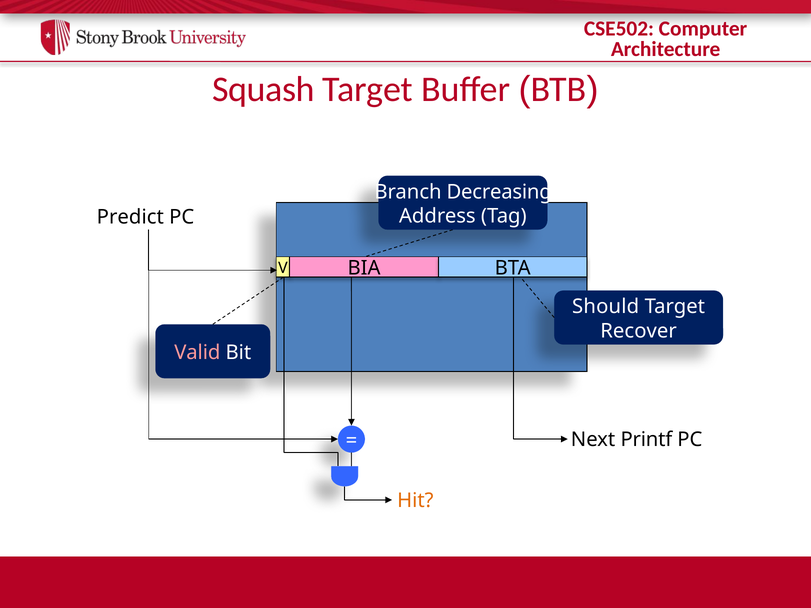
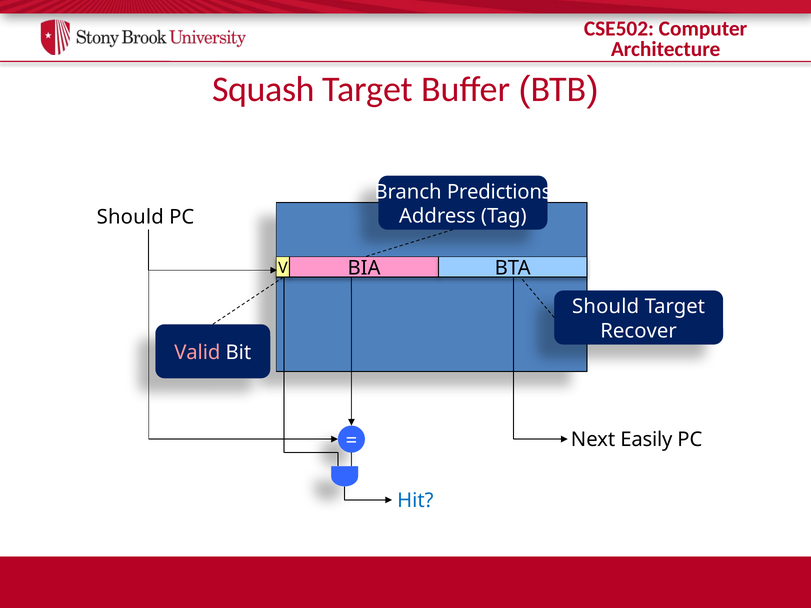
Decreasing: Decreasing -> Predictions
Predict at (130, 217): Predict -> Should
Printf: Printf -> Easily
Hit colour: orange -> blue
